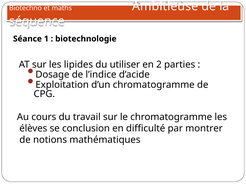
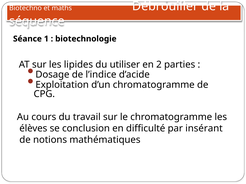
Ambitieuse: Ambitieuse -> Débrouiller
montrer: montrer -> insérant
